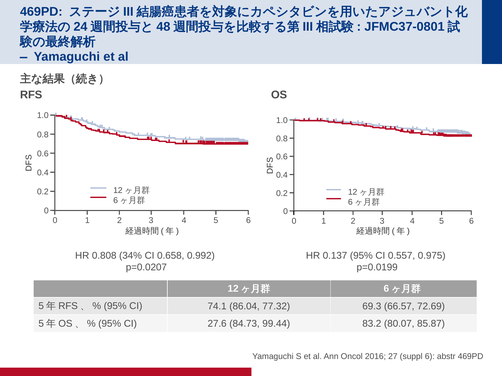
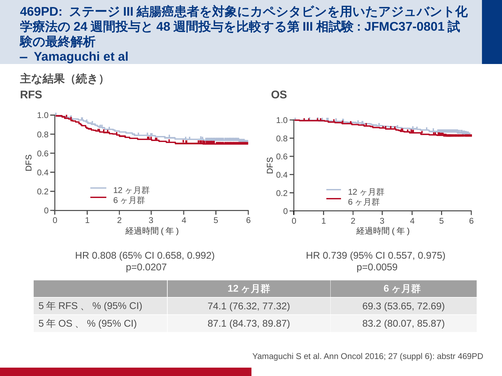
34%: 34% -> 65%
0.137: 0.137 -> 0.739
p=0.0199: p=0.0199 -> p=0.0059
86.04: 86.04 -> 76.32
66.57: 66.57 -> 53.65
27.6: 27.6 -> 87.1
99.44: 99.44 -> 89.87
